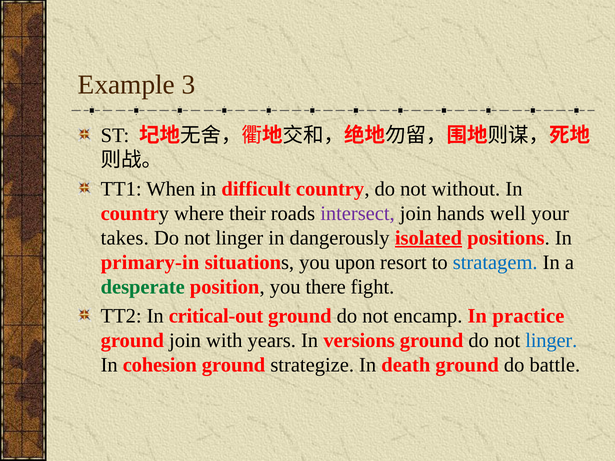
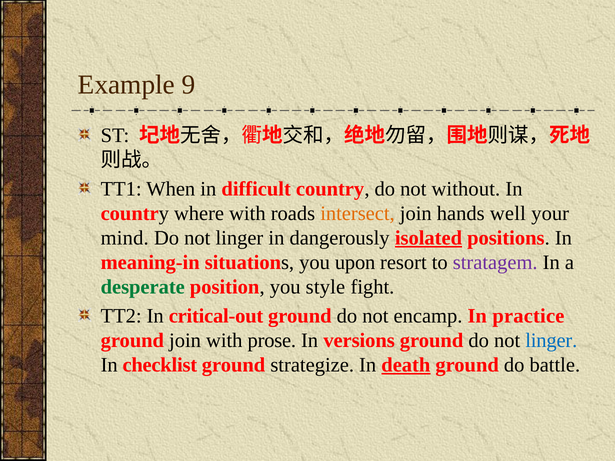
3: 3 -> 9
where their: their -> with
intersect colour: purple -> orange
takes: takes -> mind
primary-in: primary-in -> meaning-in
stratagem colour: blue -> purple
there: there -> style
years: years -> prose
cohesion: cohesion -> checklist
death underline: none -> present
